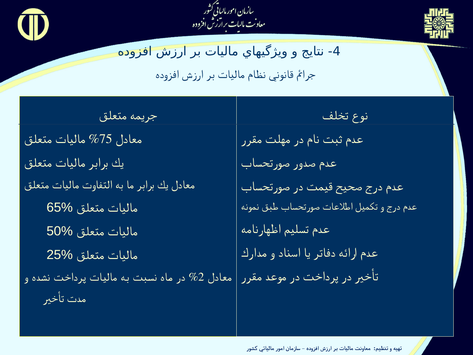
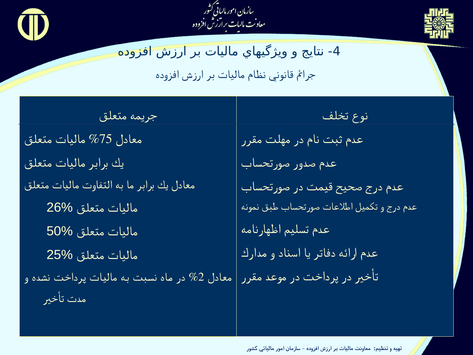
65%: 65% -> 26%
